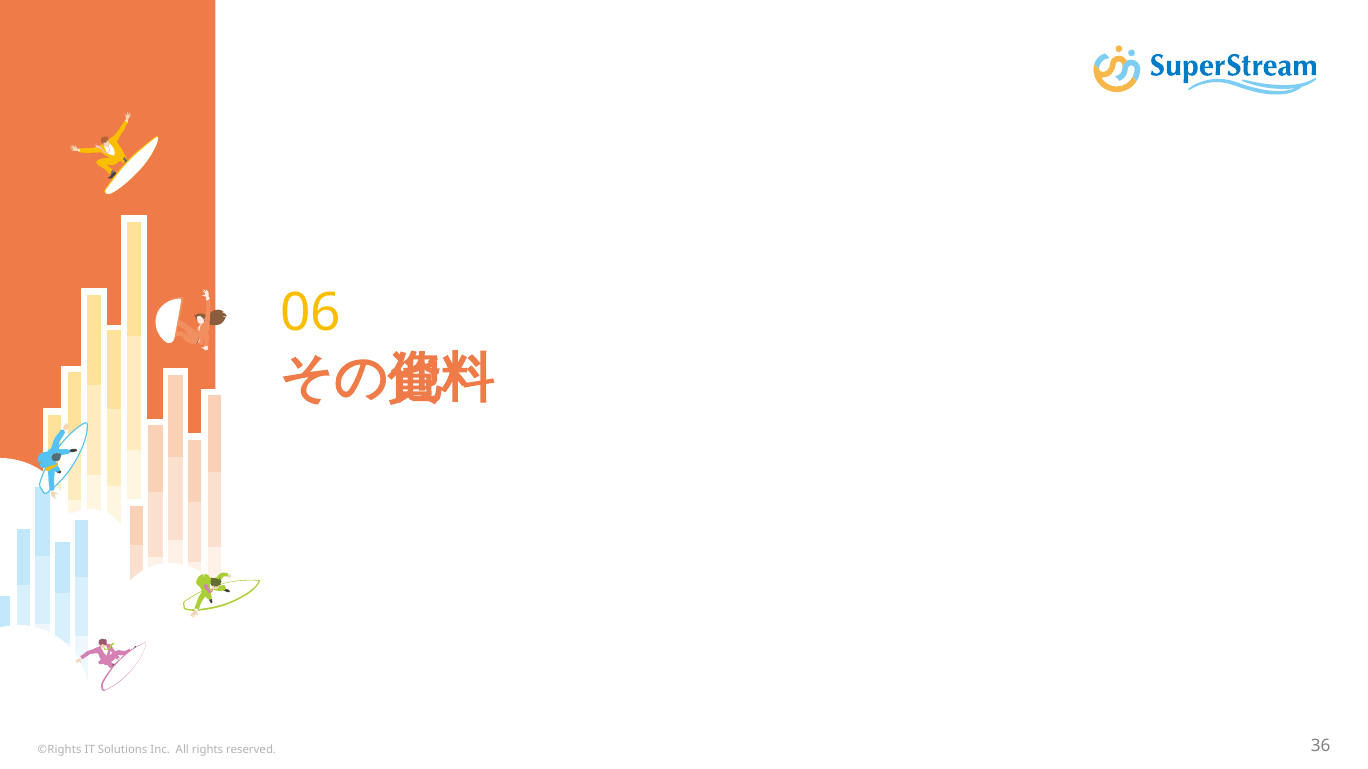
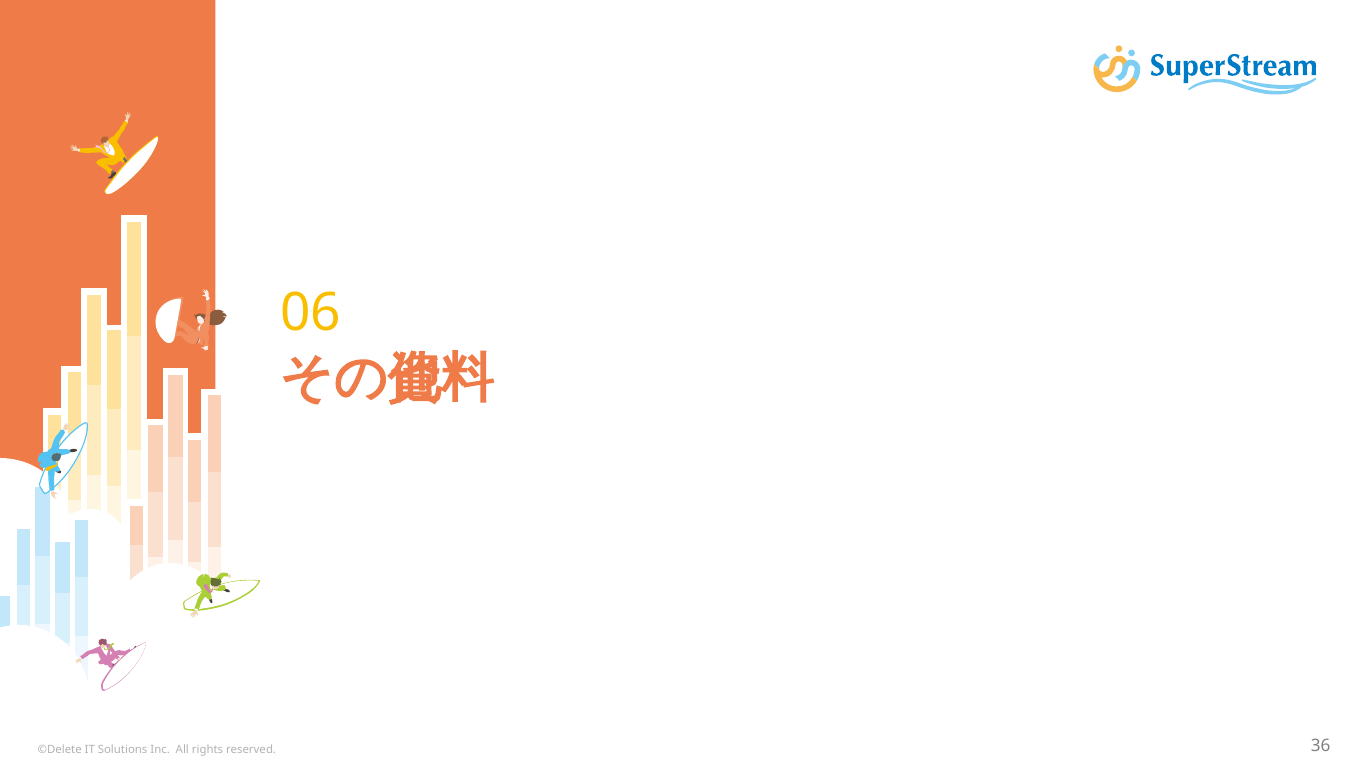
©Rights: ©Rights -> ©Delete
